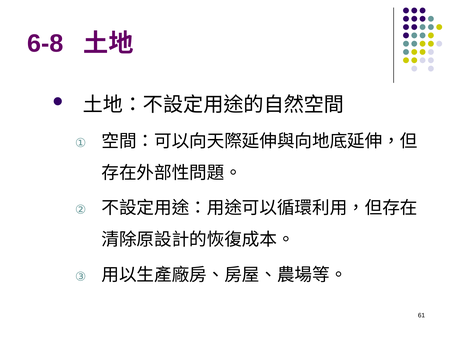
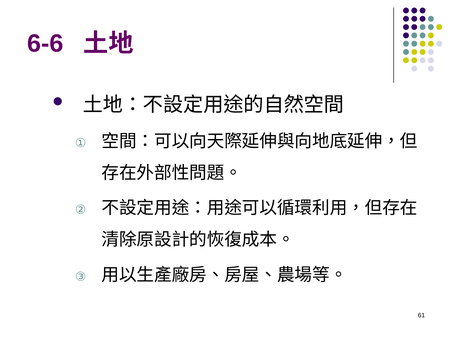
6-8: 6-8 -> 6-6
